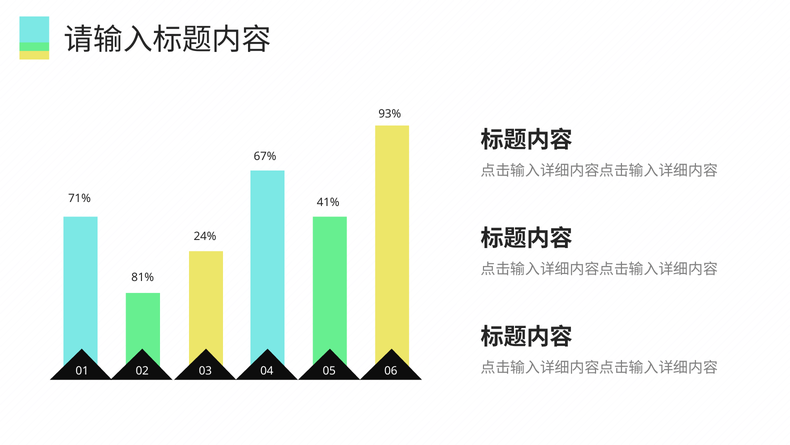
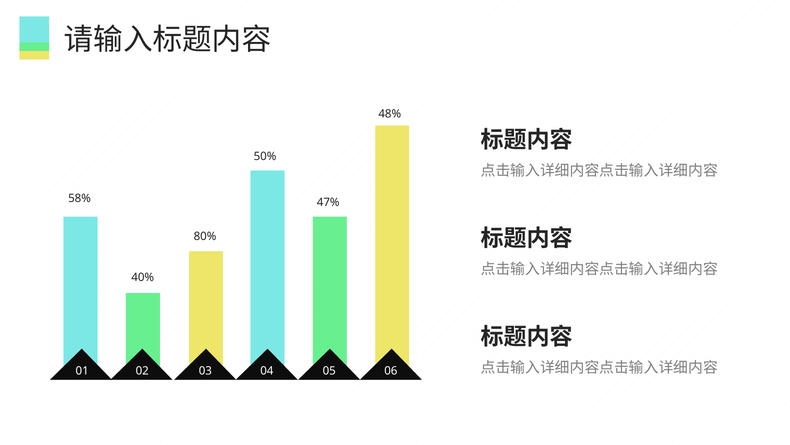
93%: 93% -> 48%
67%: 67% -> 50%
71%: 71% -> 58%
41%: 41% -> 47%
24%: 24% -> 80%
81%: 81% -> 40%
